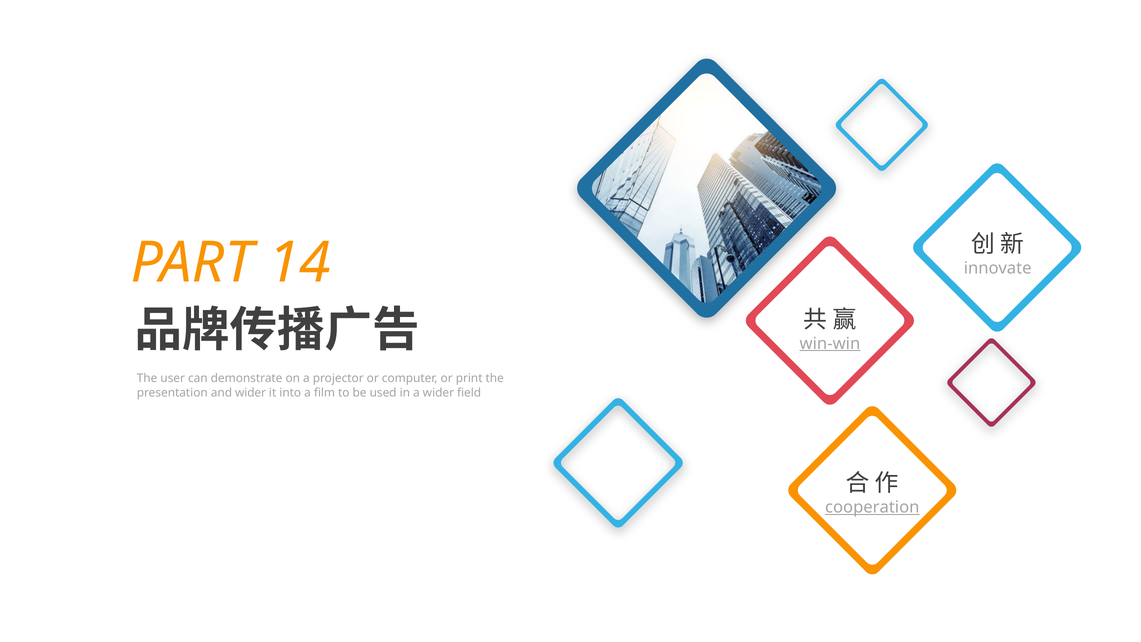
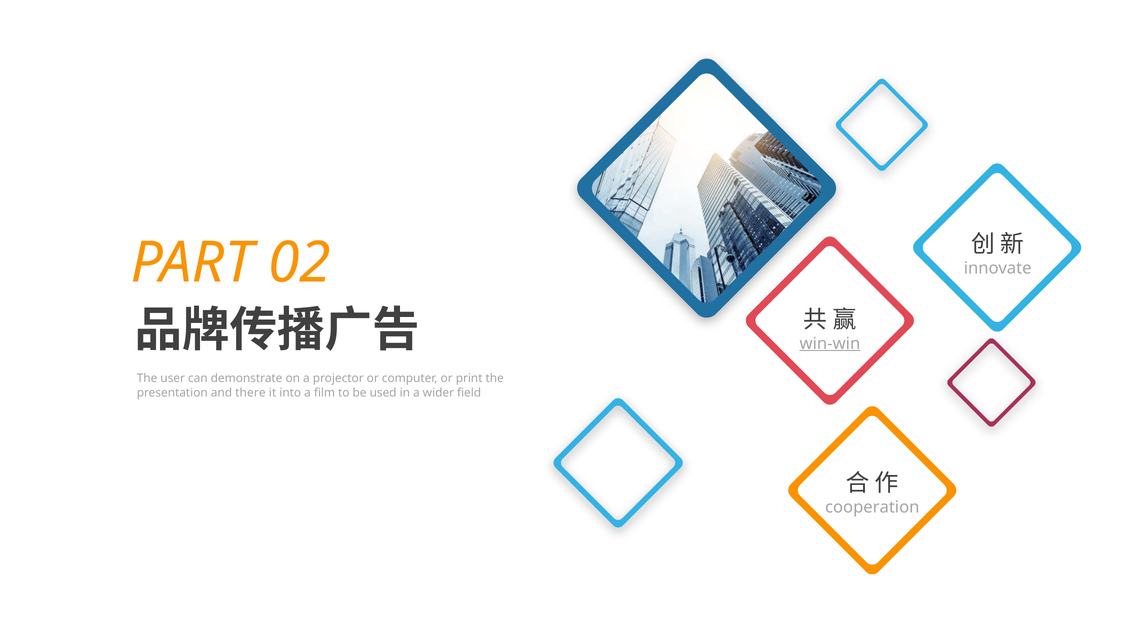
14: 14 -> 02
and wider: wider -> there
cooperation underline: present -> none
